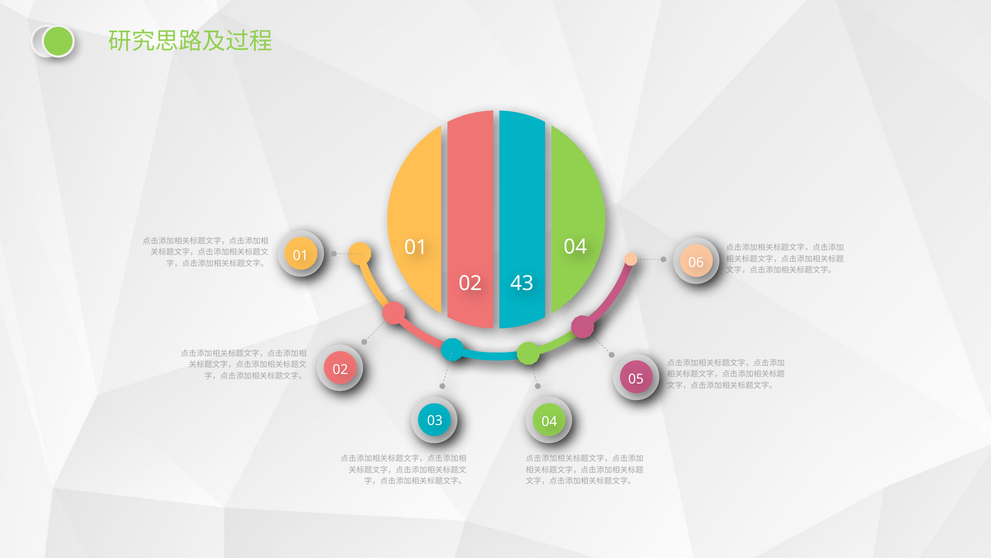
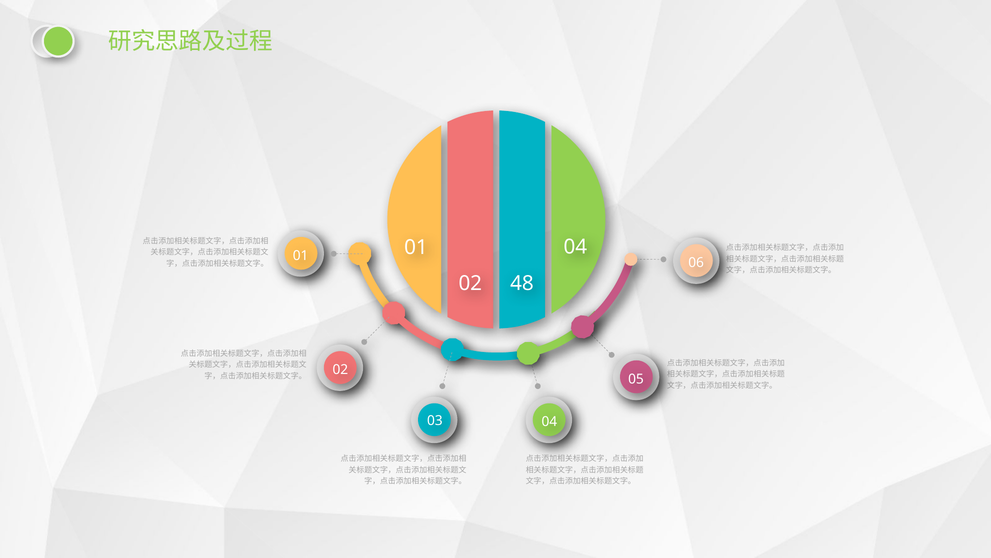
43: 43 -> 48
